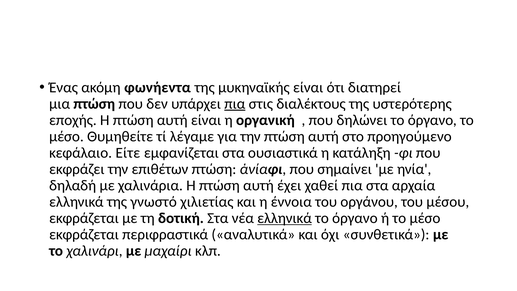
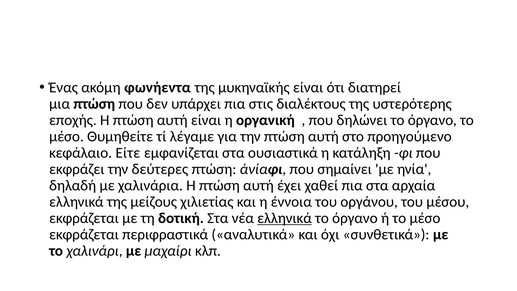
πια at (235, 104) underline: present -> none
επιθέτων: επιθέτων -> δεύτερες
γνωστό: γνωστό -> μείζους
